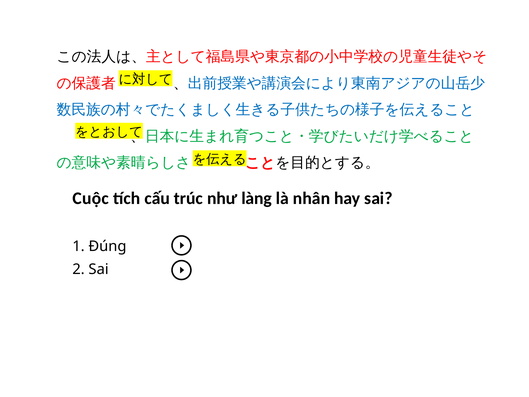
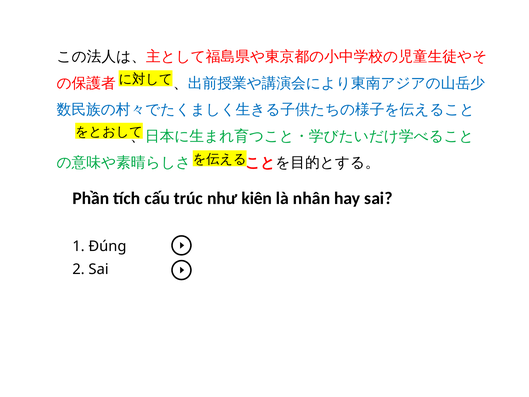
Cuộc: Cuộc -> Phần
làng: làng -> kiên
